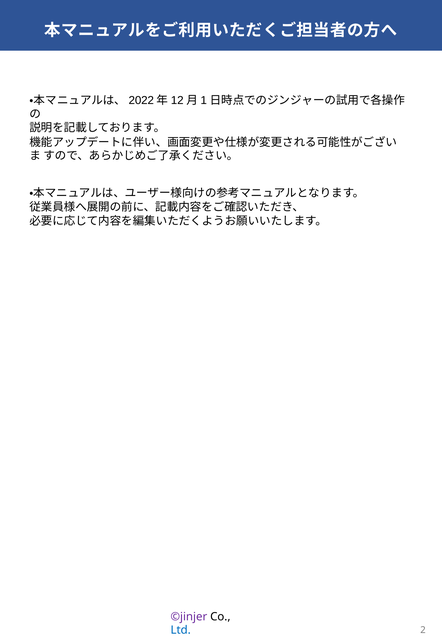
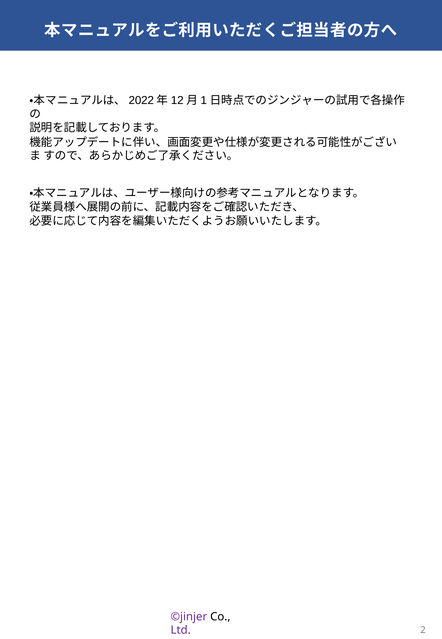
Ltd colour: blue -> purple
